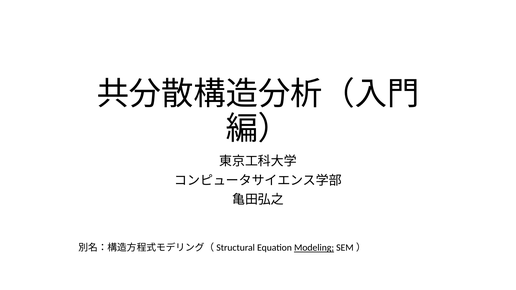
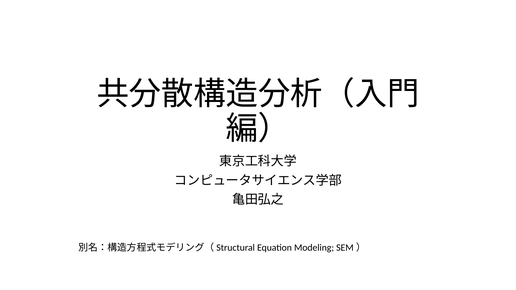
Modeling underline: present -> none
